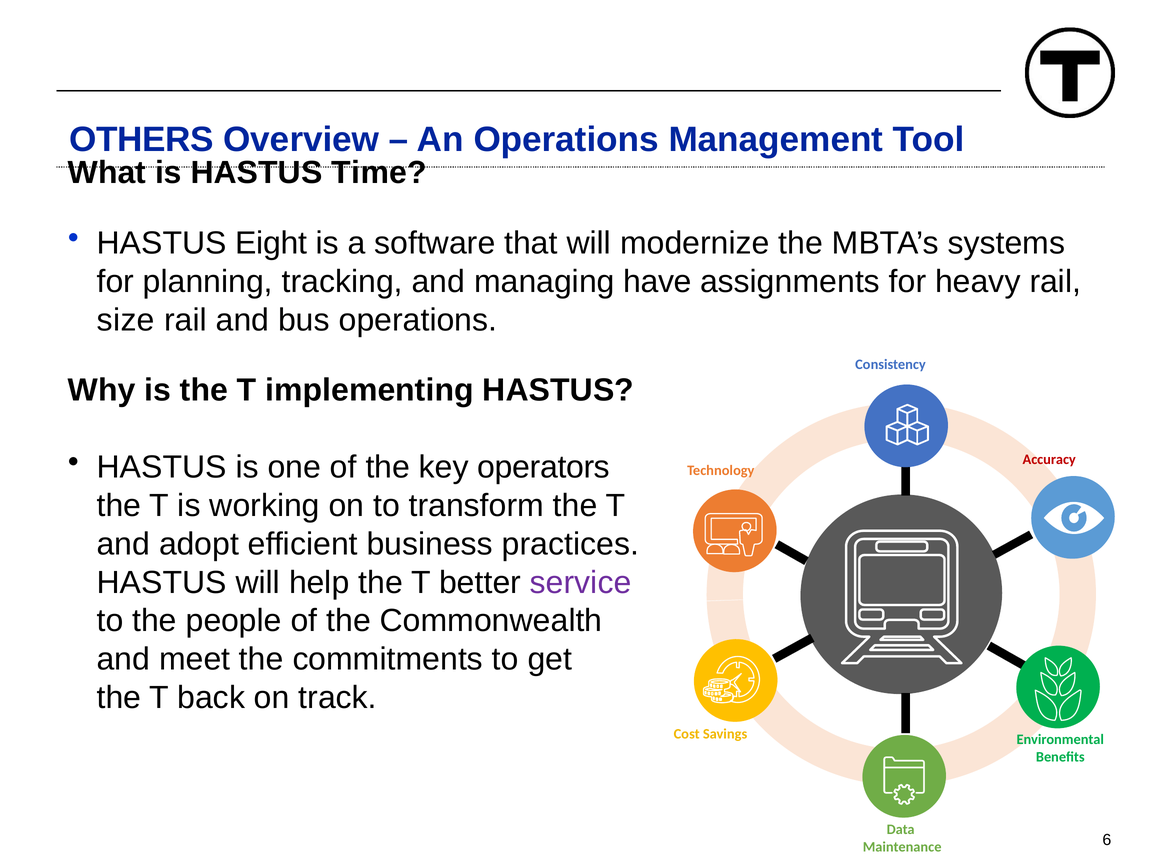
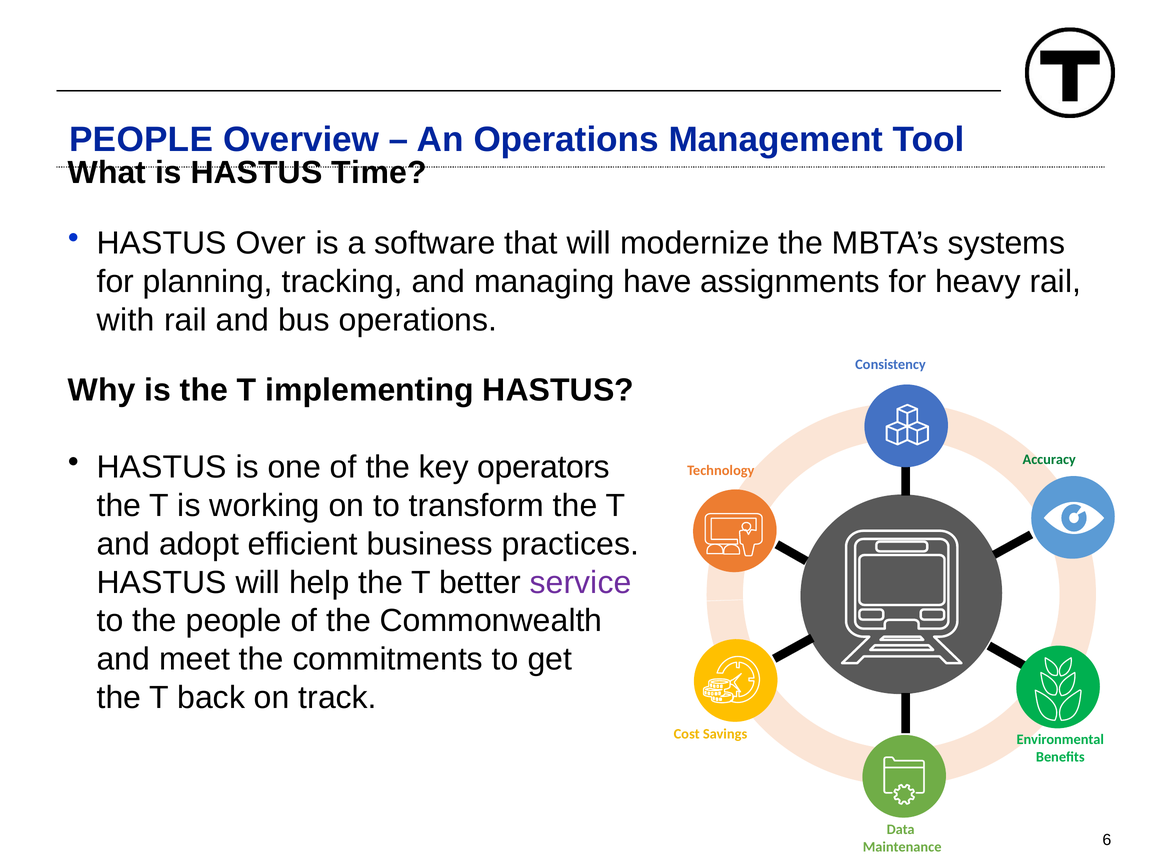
OTHERS at (141, 140): OTHERS -> PEOPLE
Eight: Eight -> Over
size: size -> with
Accuracy colour: red -> green
